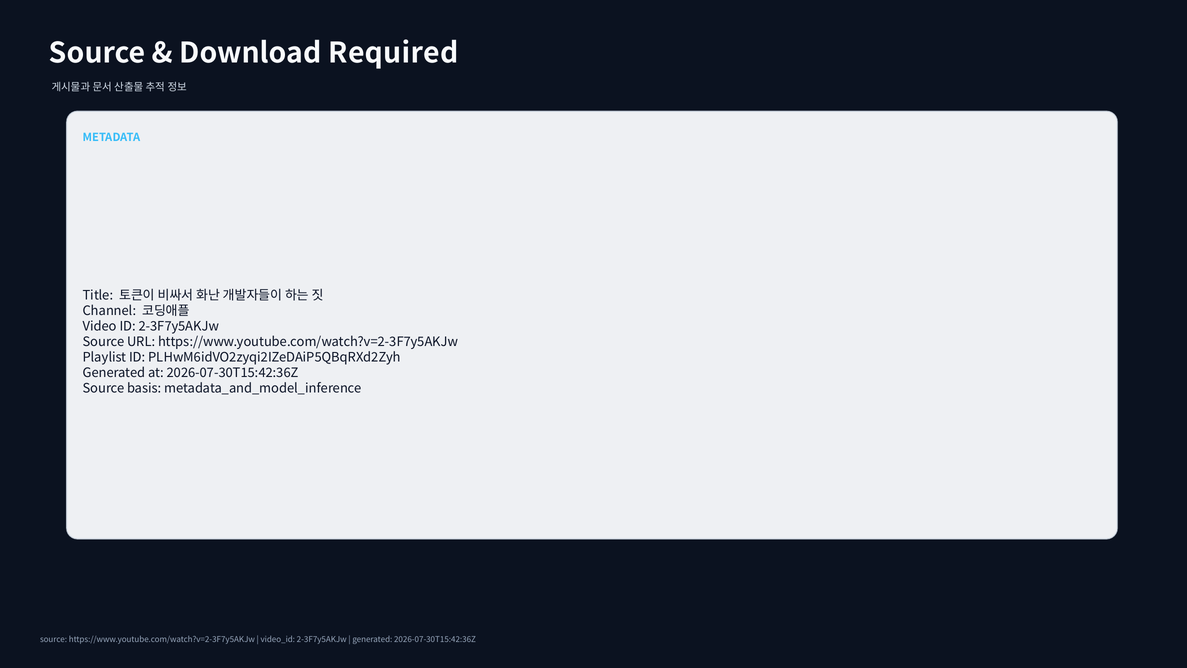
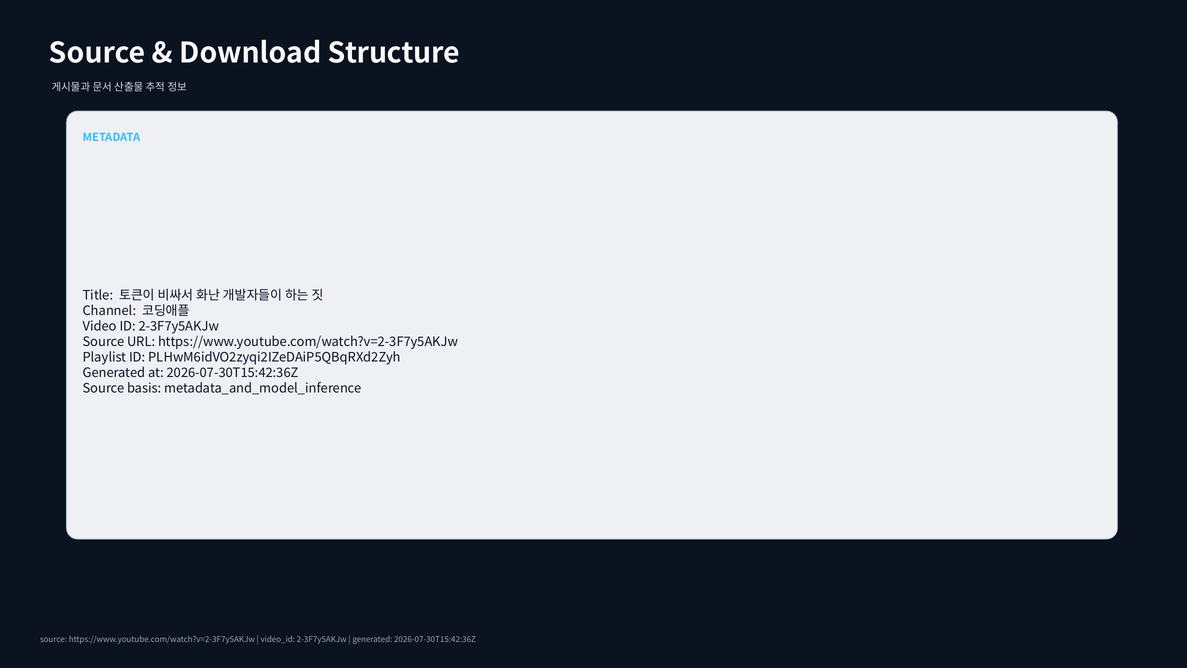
Required: Required -> Structure
